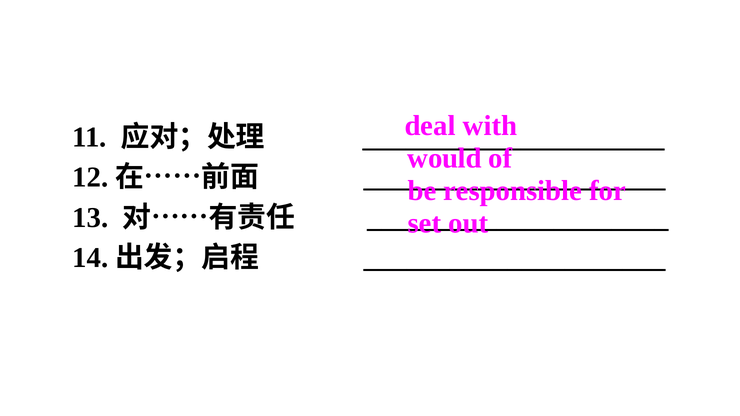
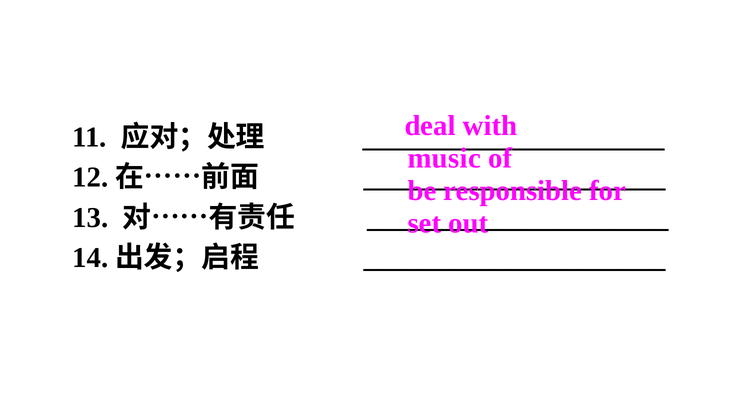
would: would -> music
